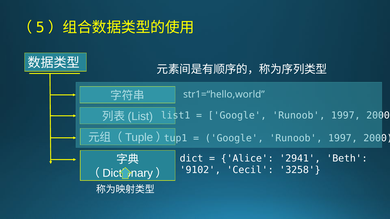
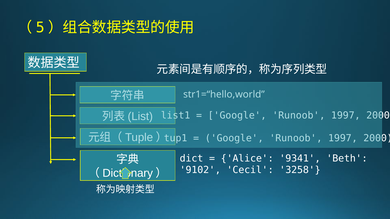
2941: 2941 -> 9341
